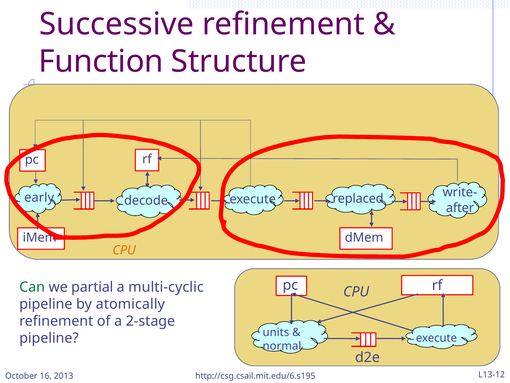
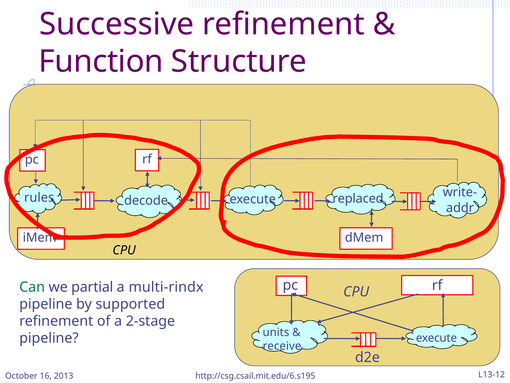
early: early -> rules
after: after -> addr
CPU at (124, 250) colour: orange -> black
multi-cyclic: multi-cyclic -> multi-rindx
atomically: atomically -> supported
normal: normal -> receive
